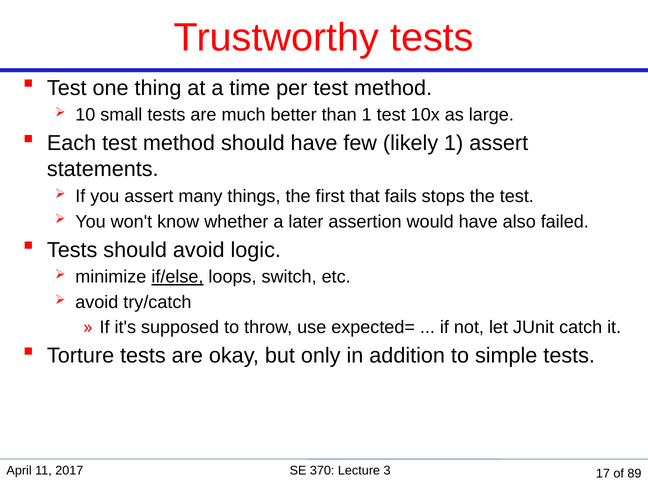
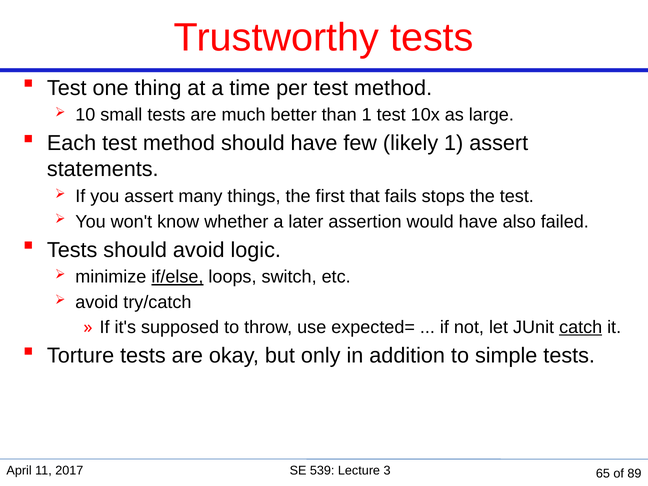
catch underline: none -> present
370: 370 -> 539
17: 17 -> 65
